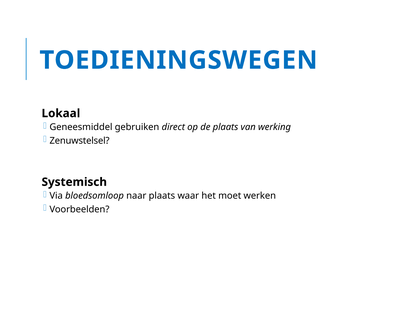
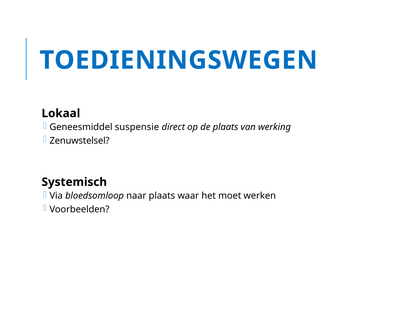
gebruiken: gebruiken -> suspensie
